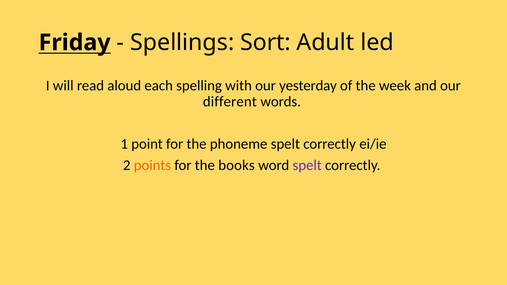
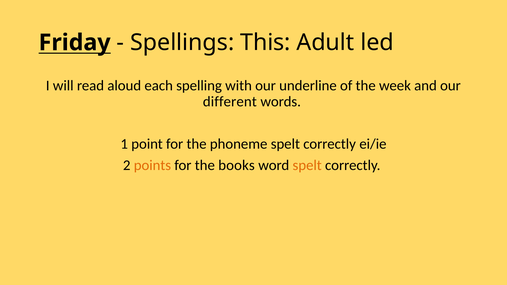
Sort: Sort -> This
yesterday: yesterday -> underline
spelt at (307, 165) colour: purple -> orange
